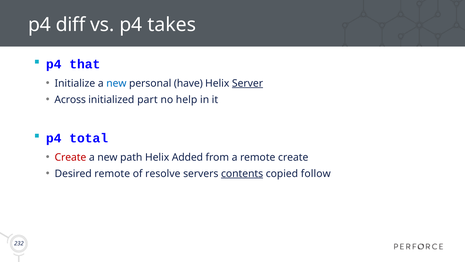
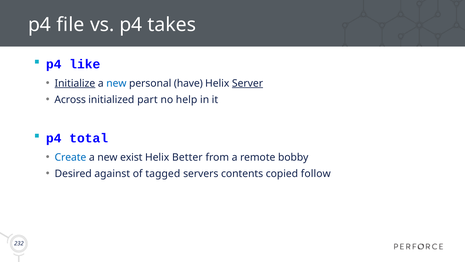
diff: diff -> file
that: that -> like
Initialize underline: none -> present
Create at (70, 157) colour: red -> blue
path: path -> exist
Added: Added -> Better
remote create: create -> bobby
Desired remote: remote -> against
resolve: resolve -> tagged
contents underline: present -> none
